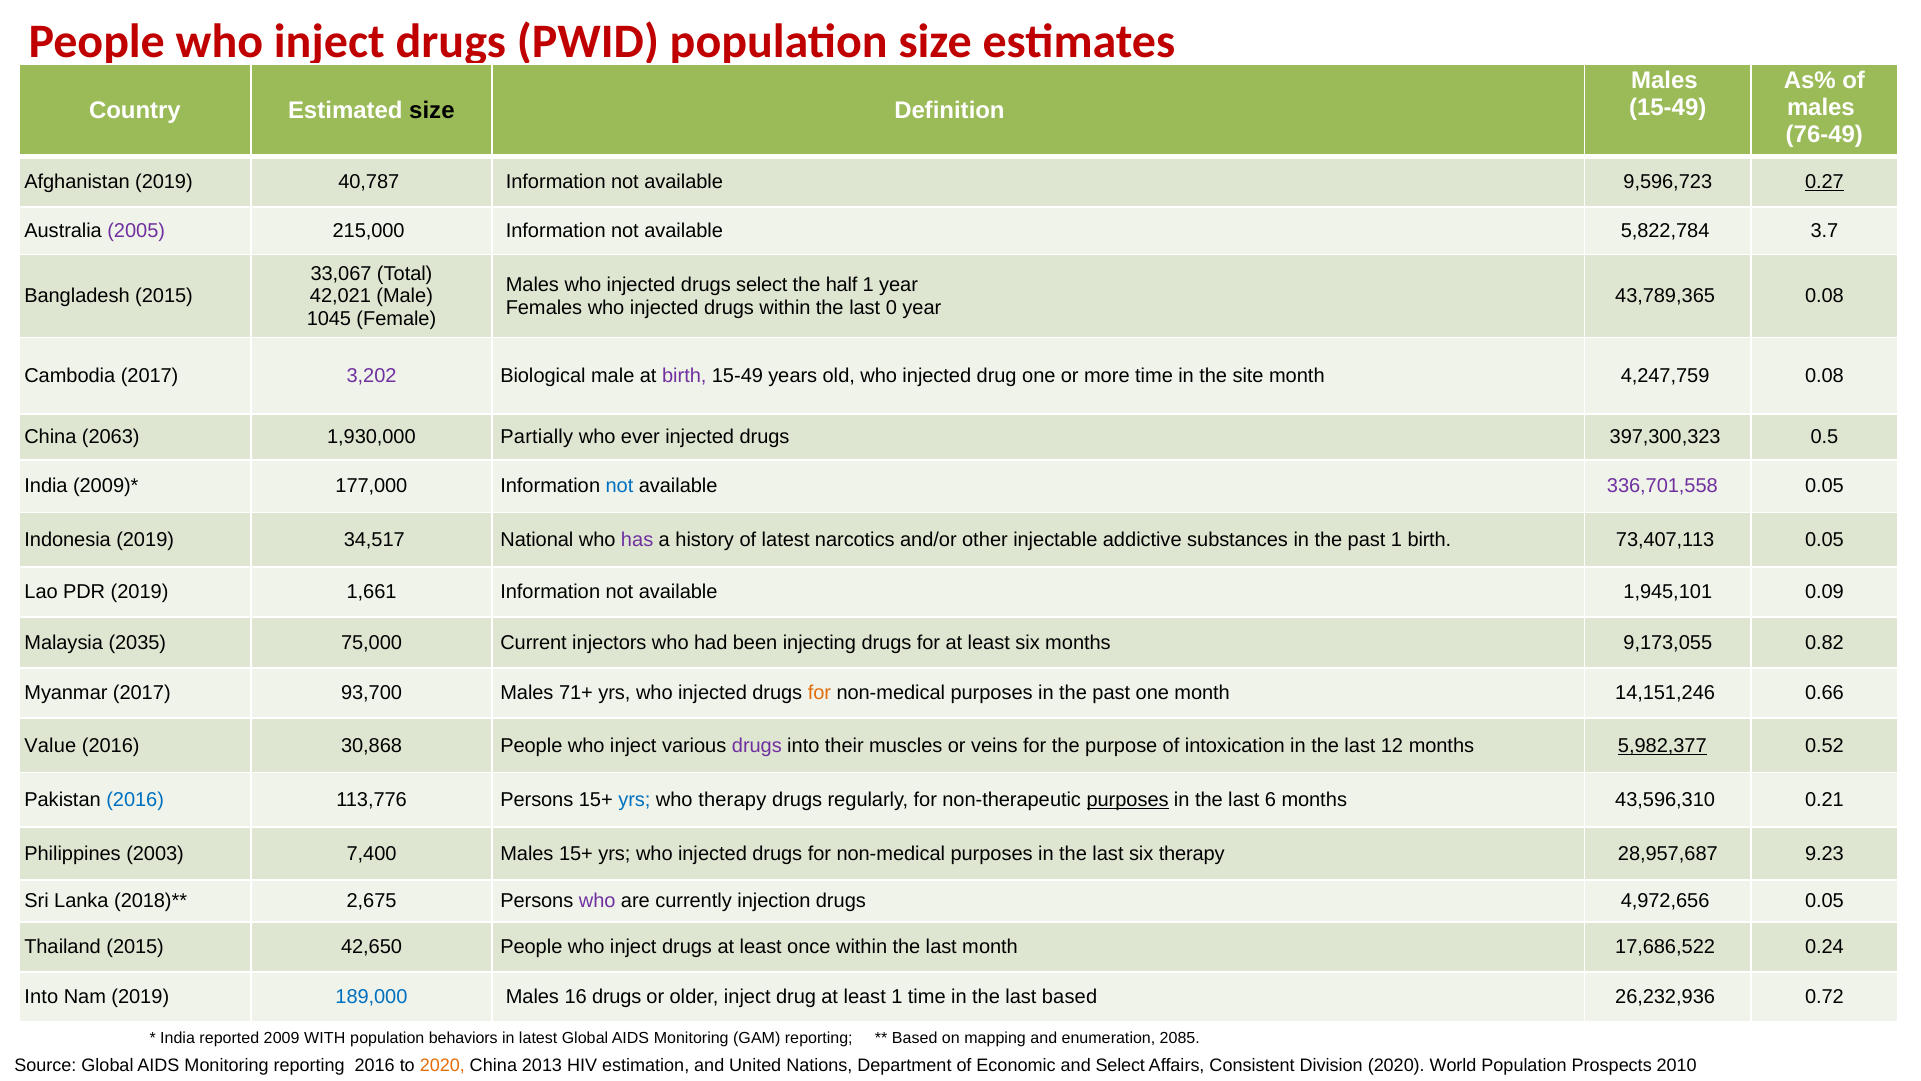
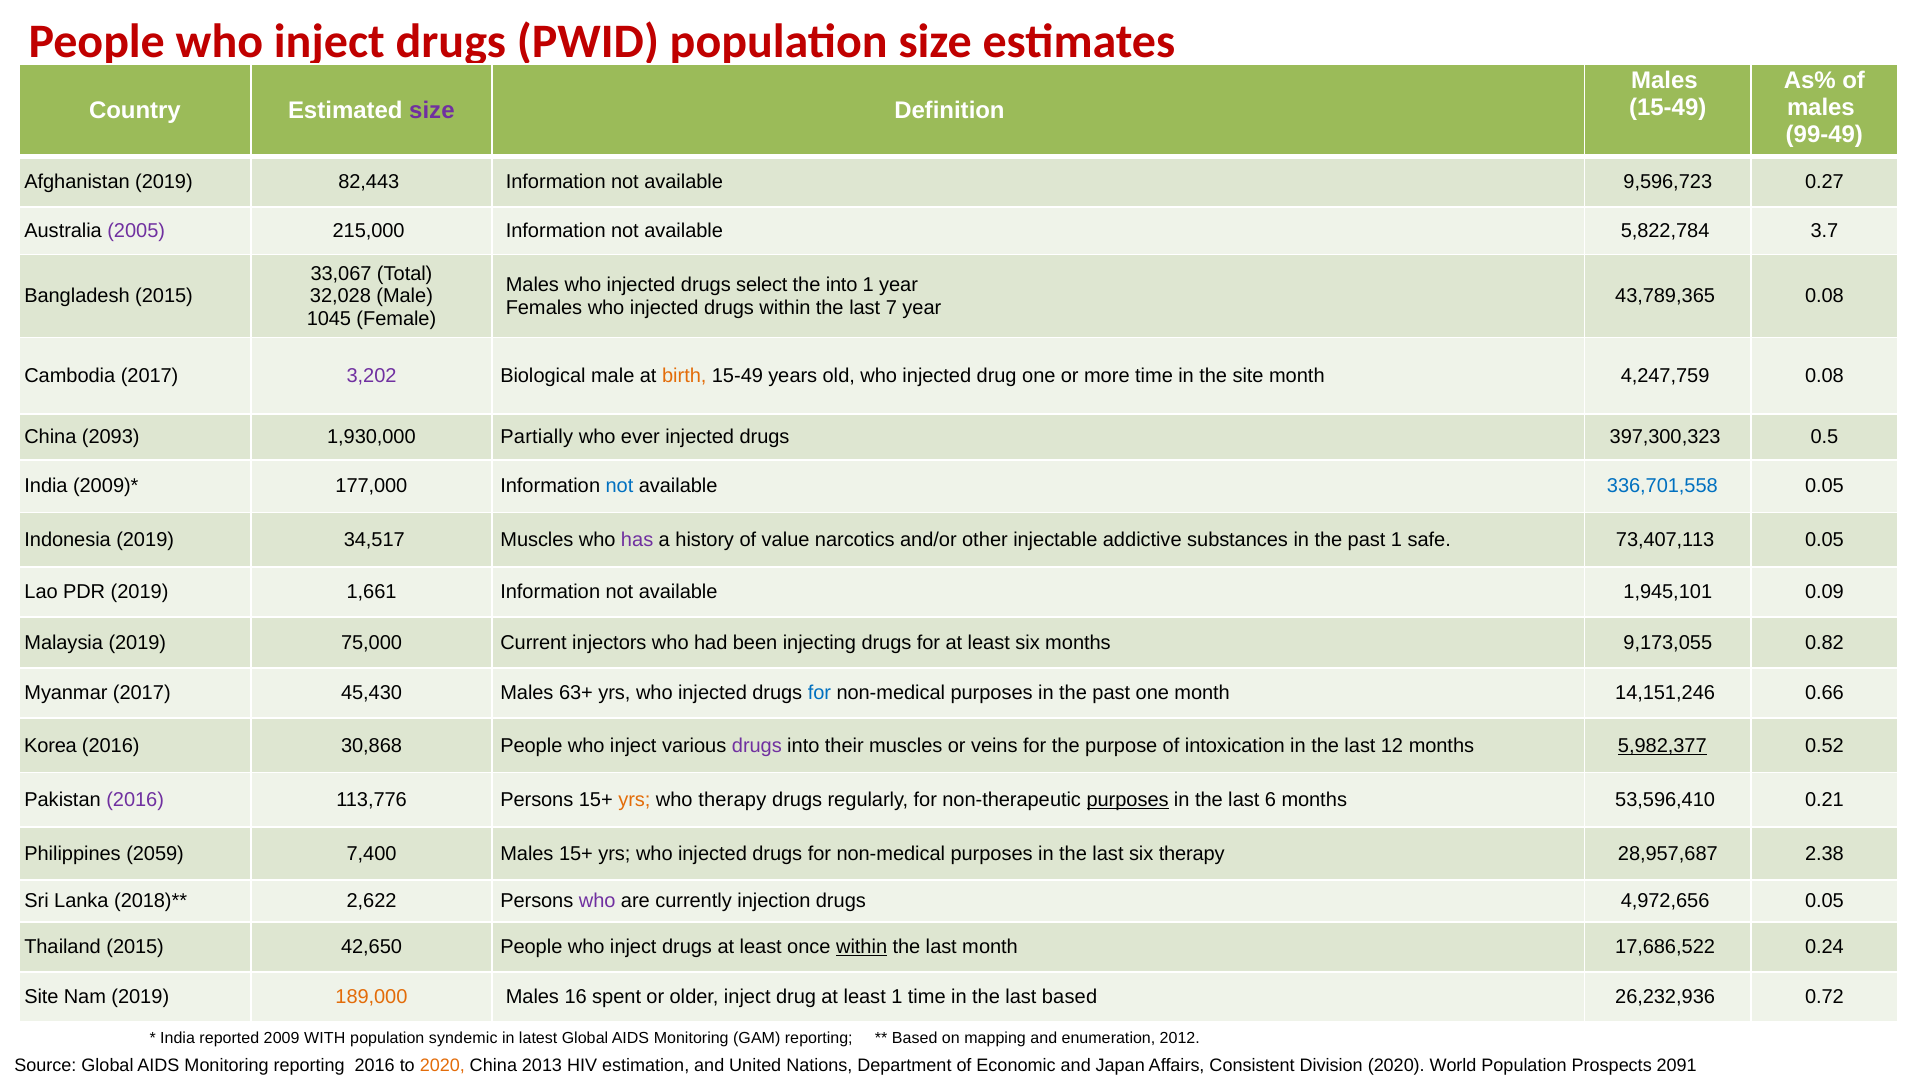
size at (432, 111) colour: black -> purple
76-49: 76-49 -> 99-49
40,787: 40,787 -> 82,443
0.27 underline: present -> none
the half: half -> into
42,021: 42,021 -> 32,028
0: 0 -> 7
birth at (684, 376) colour: purple -> orange
2063: 2063 -> 2093
336,701,558 colour: purple -> blue
34,517 National: National -> Muscles
of latest: latest -> value
1 birth: birth -> safe
Malaysia 2035: 2035 -> 2019
93,700: 93,700 -> 45,430
71+: 71+ -> 63+
for at (819, 693) colour: orange -> blue
Value: Value -> Korea
2016 at (135, 800) colour: blue -> purple
yrs at (634, 800) colour: blue -> orange
43,596,310: 43,596,310 -> 53,596,410
2003: 2003 -> 2059
9.23: 9.23 -> 2.38
2,675: 2,675 -> 2,622
within at (862, 947) underline: none -> present
Into at (41, 997): Into -> Site
189,000 colour: blue -> orange
16 drugs: drugs -> spent
behaviors: behaviors -> syndemic
2085: 2085 -> 2012
and Select: Select -> Japan
2010: 2010 -> 2091
